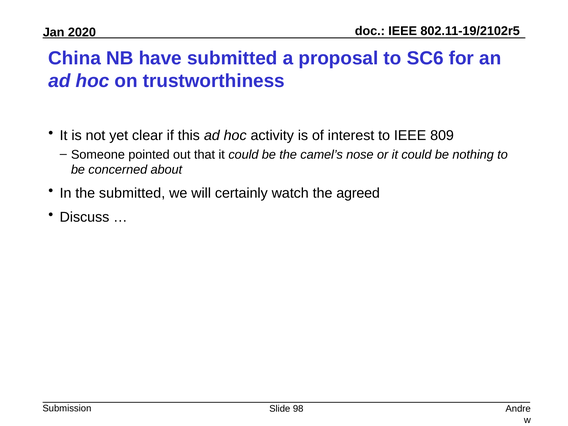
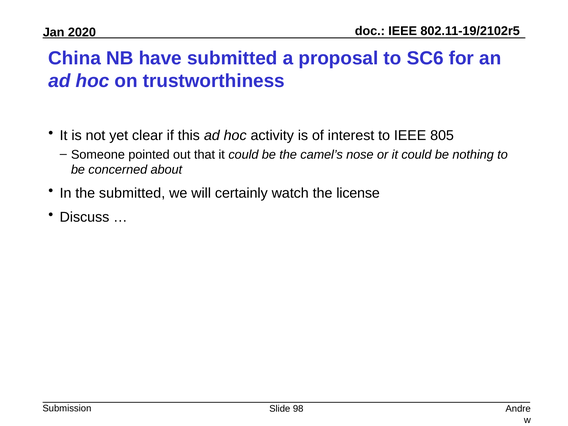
809: 809 -> 805
agreed: agreed -> license
